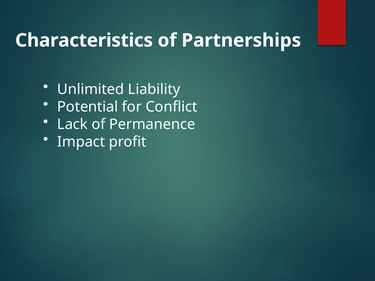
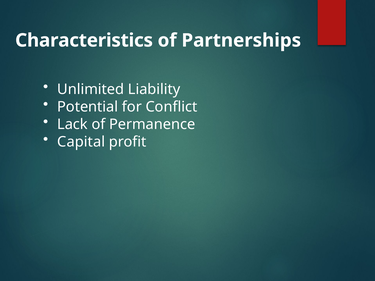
Impact: Impact -> Capital
